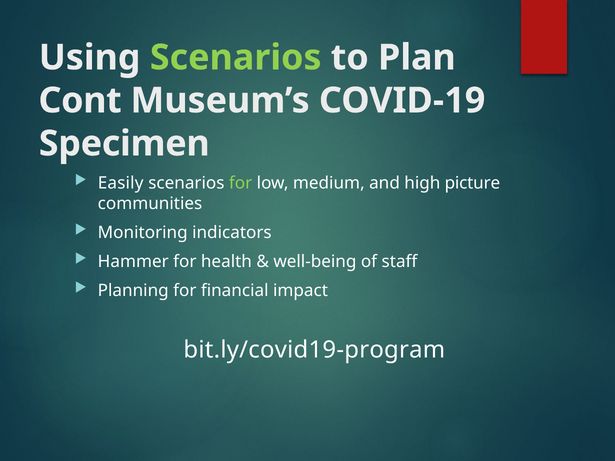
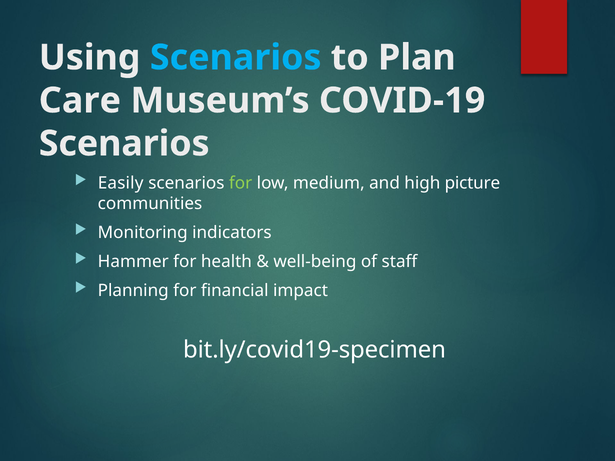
Scenarios at (236, 58) colour: light green -> light blue
Cont: Cont -> Care
Specimen at (124, 144): Specimen -> Scenarios
bit.ly/covid19-program: bit.ly/covid19-program -> bit.ly/covid19-specimen
